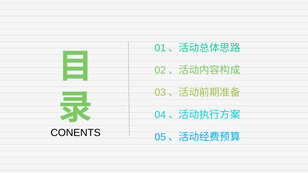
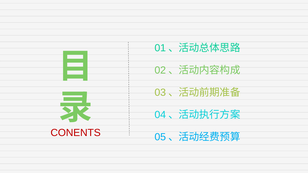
CONENTS colour: black -> red
